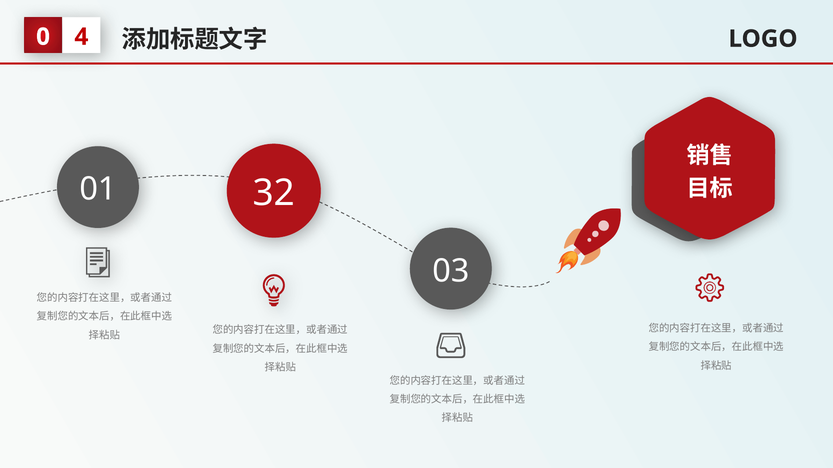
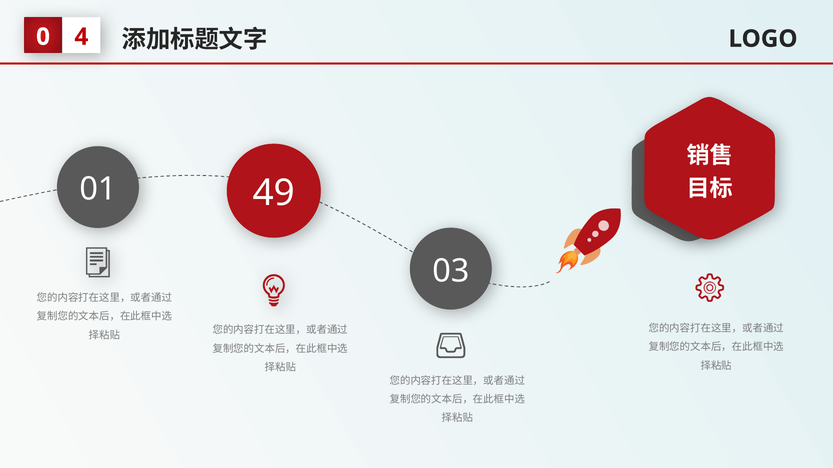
32: 32 -> 49
